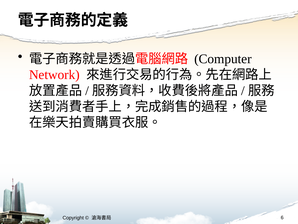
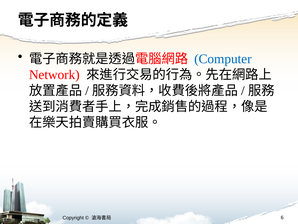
Computer colour: black -> blue
